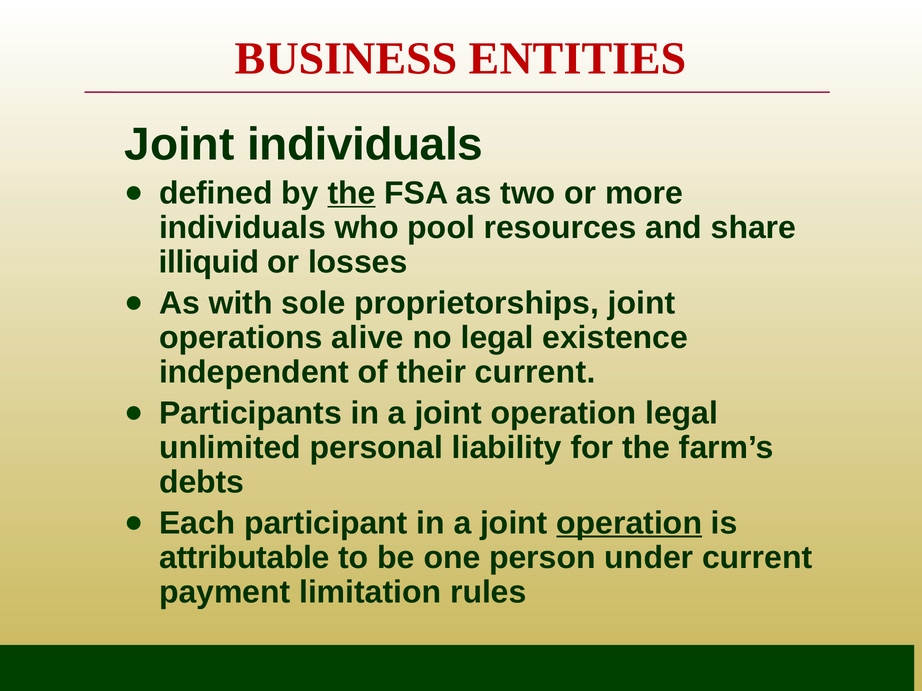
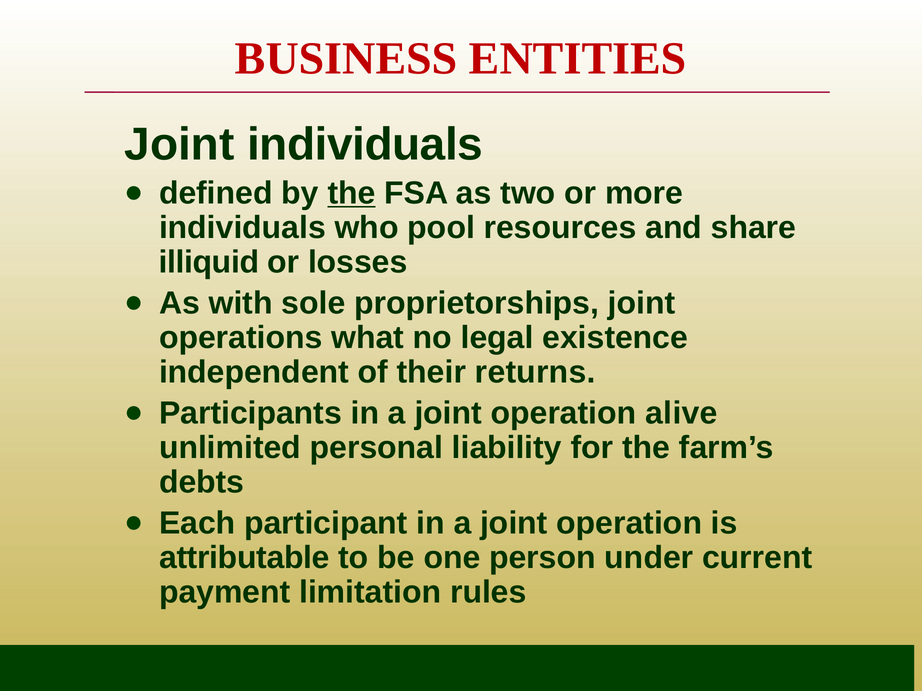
alive: alive -> what
their current: current -> returns
operation legal: legal -> alive
operation at (629, 523) underline: present -> none
